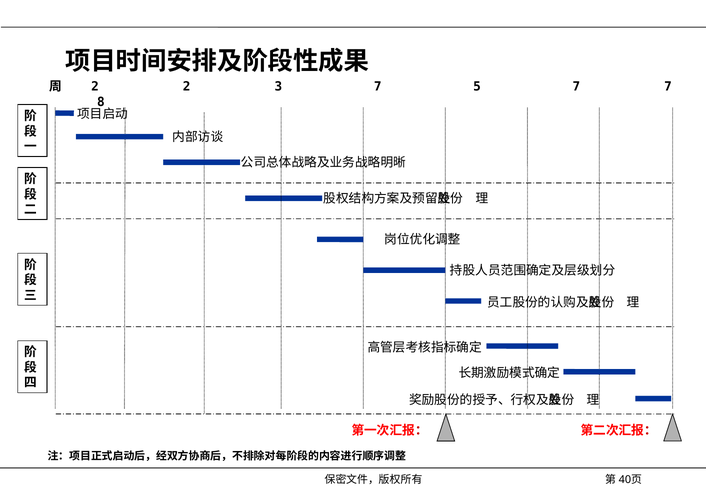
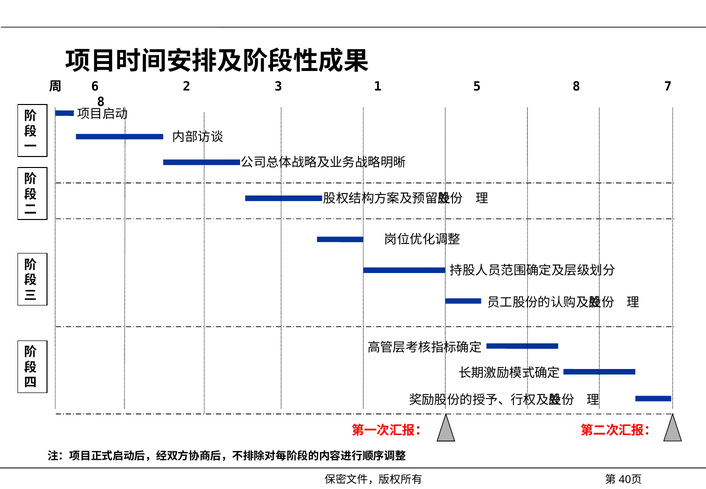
2 at (95, 87): 2 -> 6
3 7: 7 -> 1
5 7: 7 -> 8
